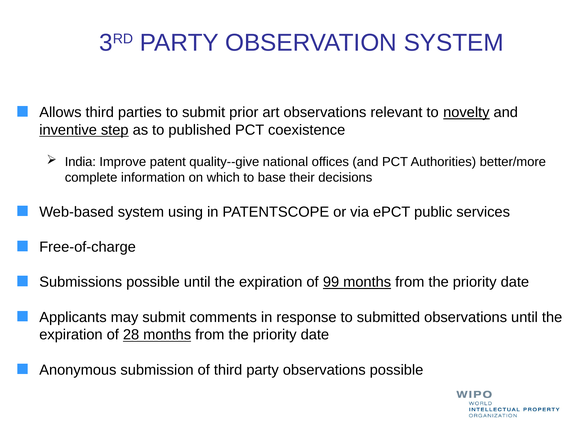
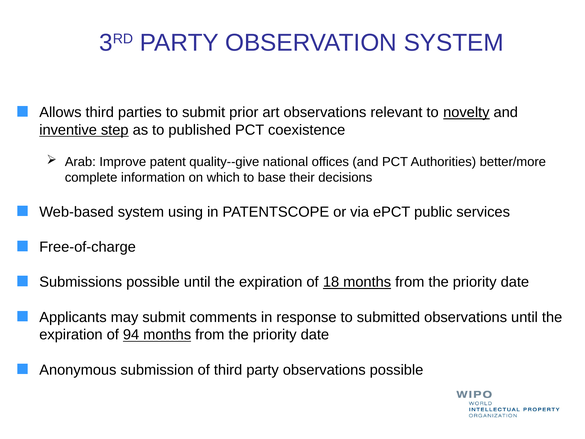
India: India -> Arab
99: 99 -> 18
28: 28 -> 94
